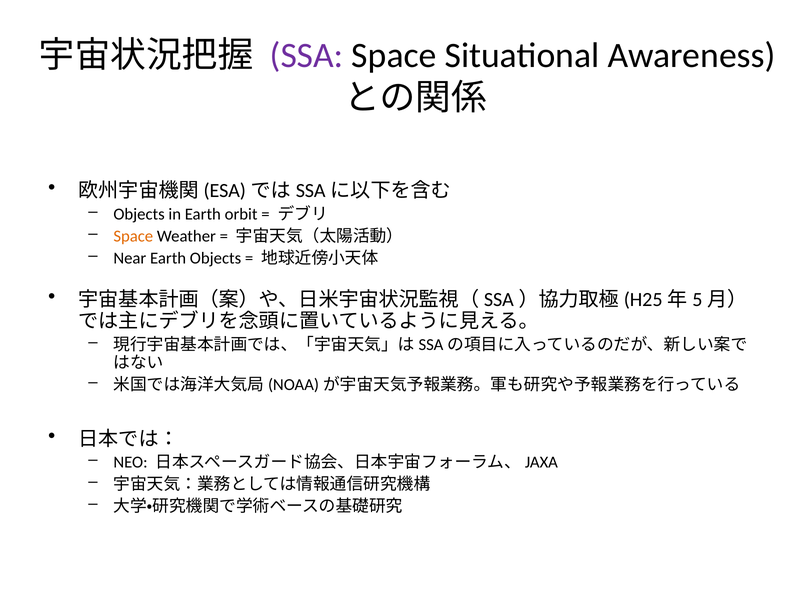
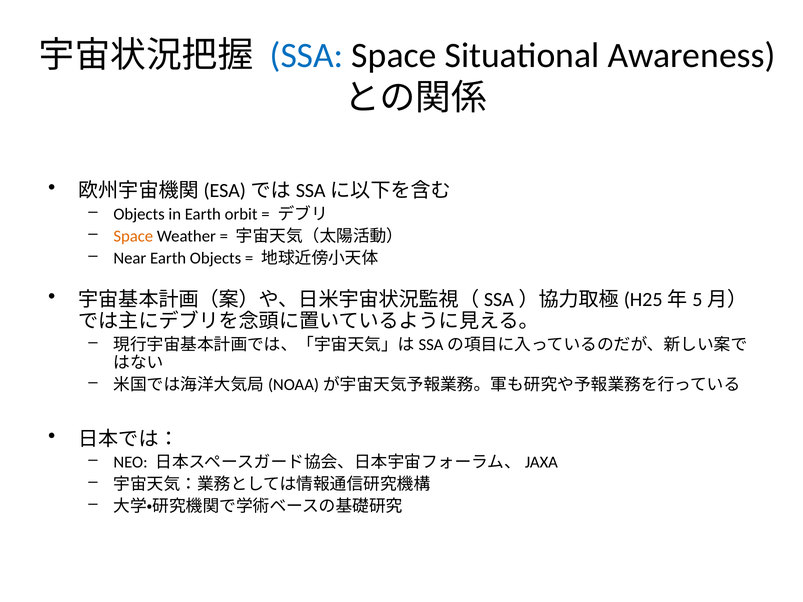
SSA colour: purple -> blue
